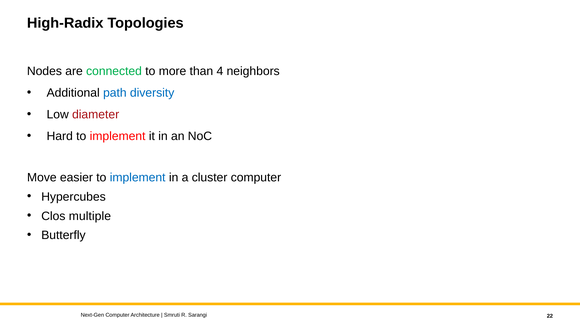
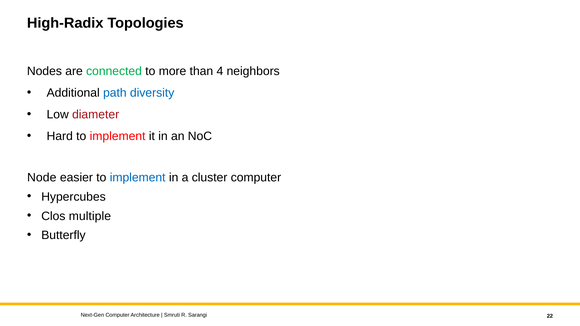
Move: Move -> Node
